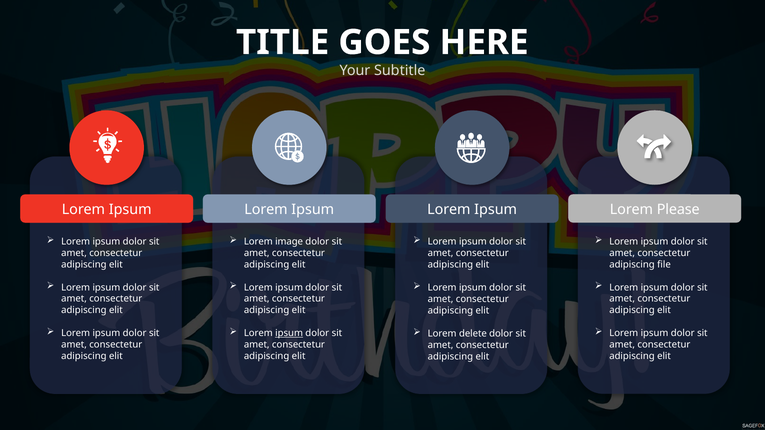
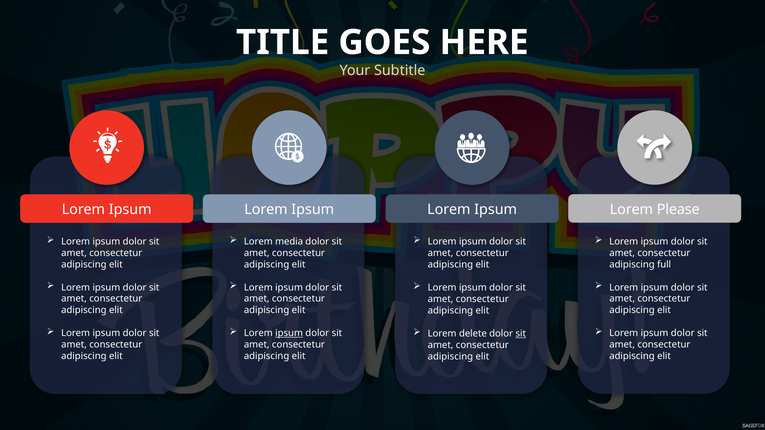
image: image -> media
file: file -> full
sit at (521, 334) underline: none -> present
